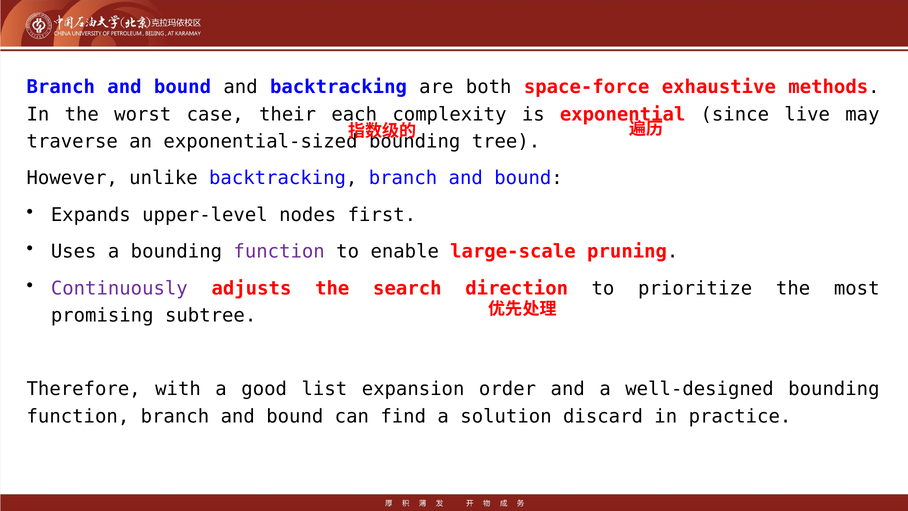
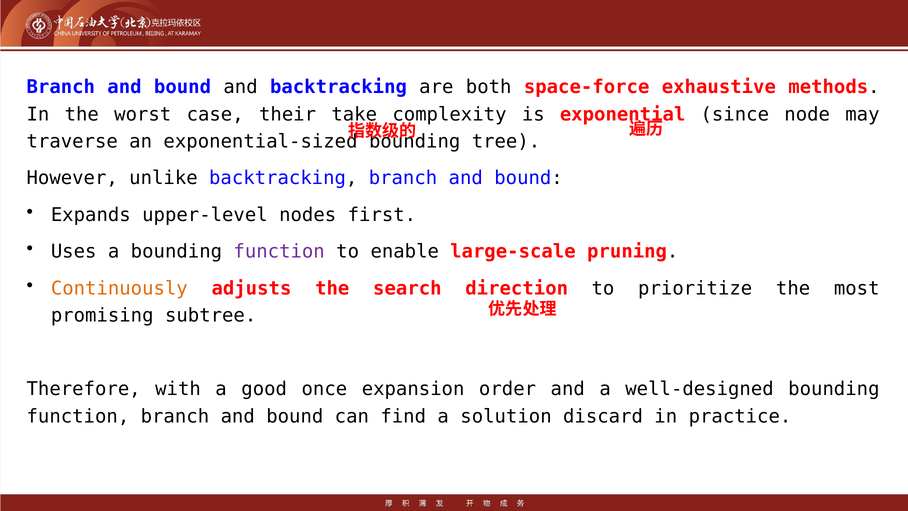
each: each -> take
live: live -> node
Continuously colour: purple -> orange
list: list -> once
